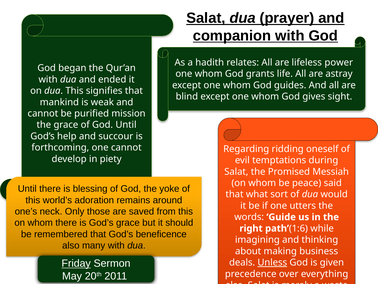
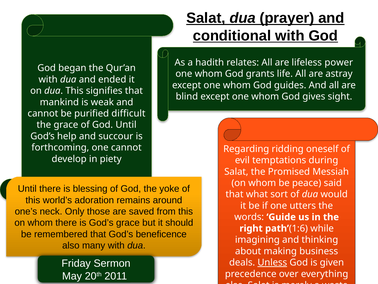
companion: companion -> conditional
mission: mission -> difficult
Friday underline: present -> none
